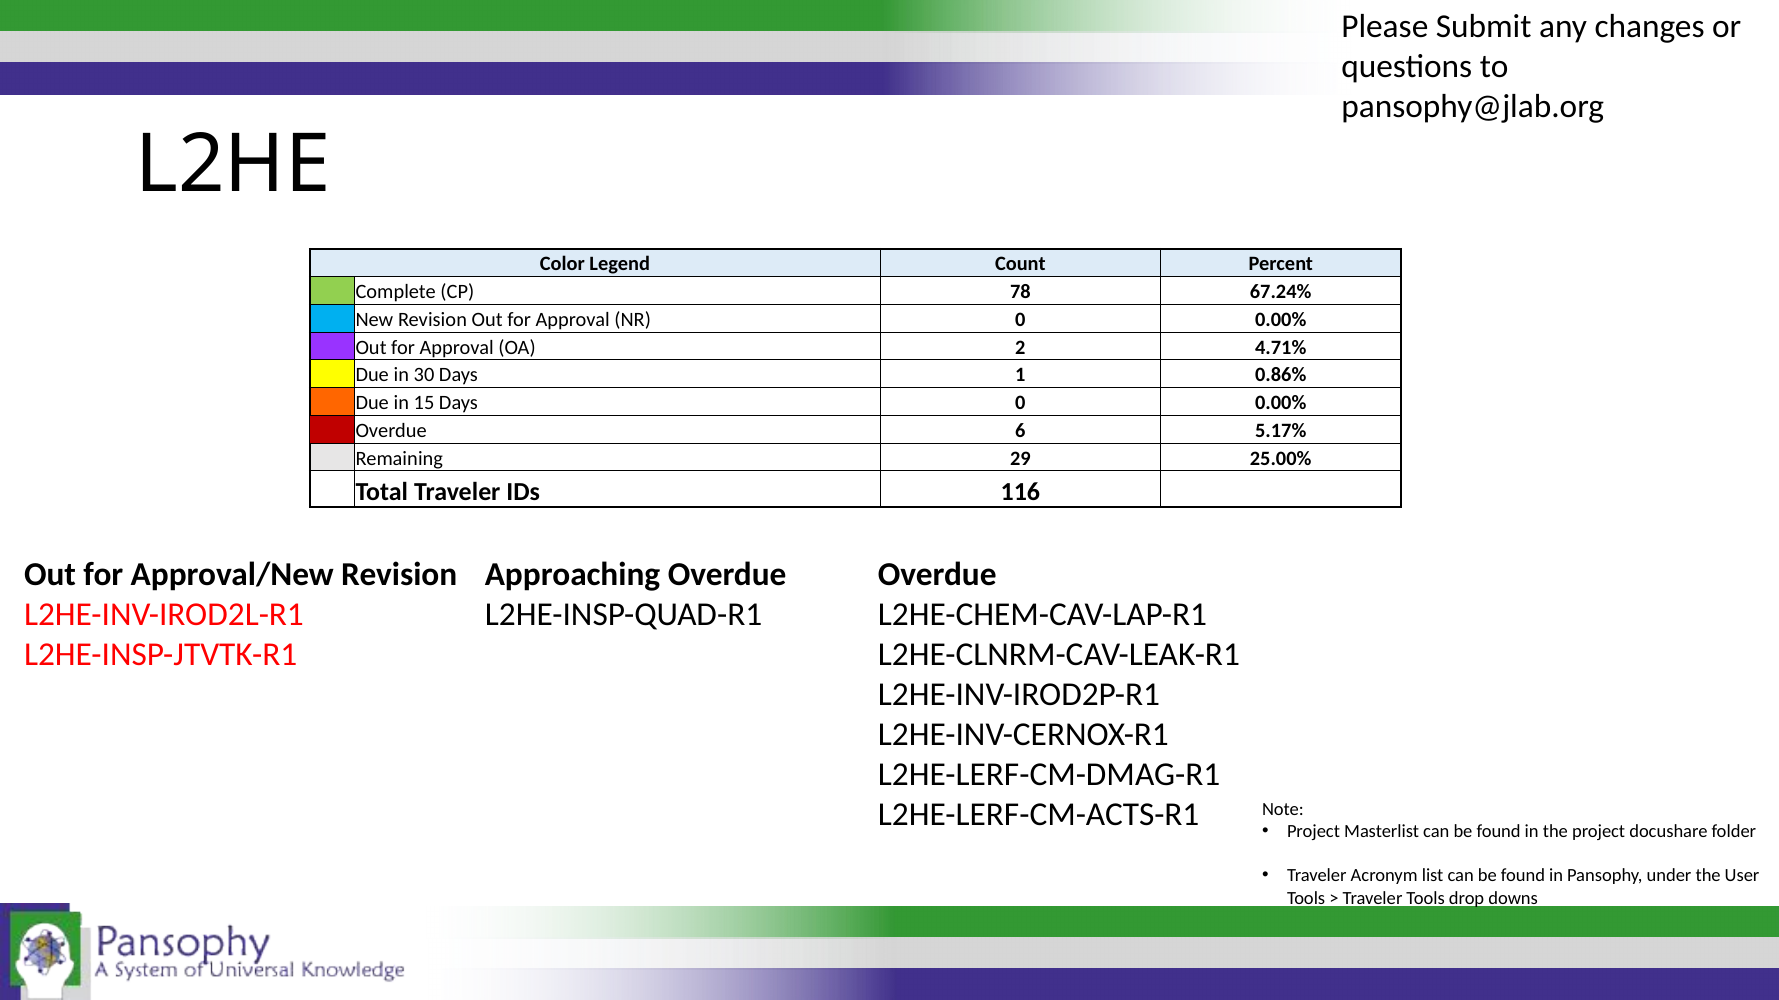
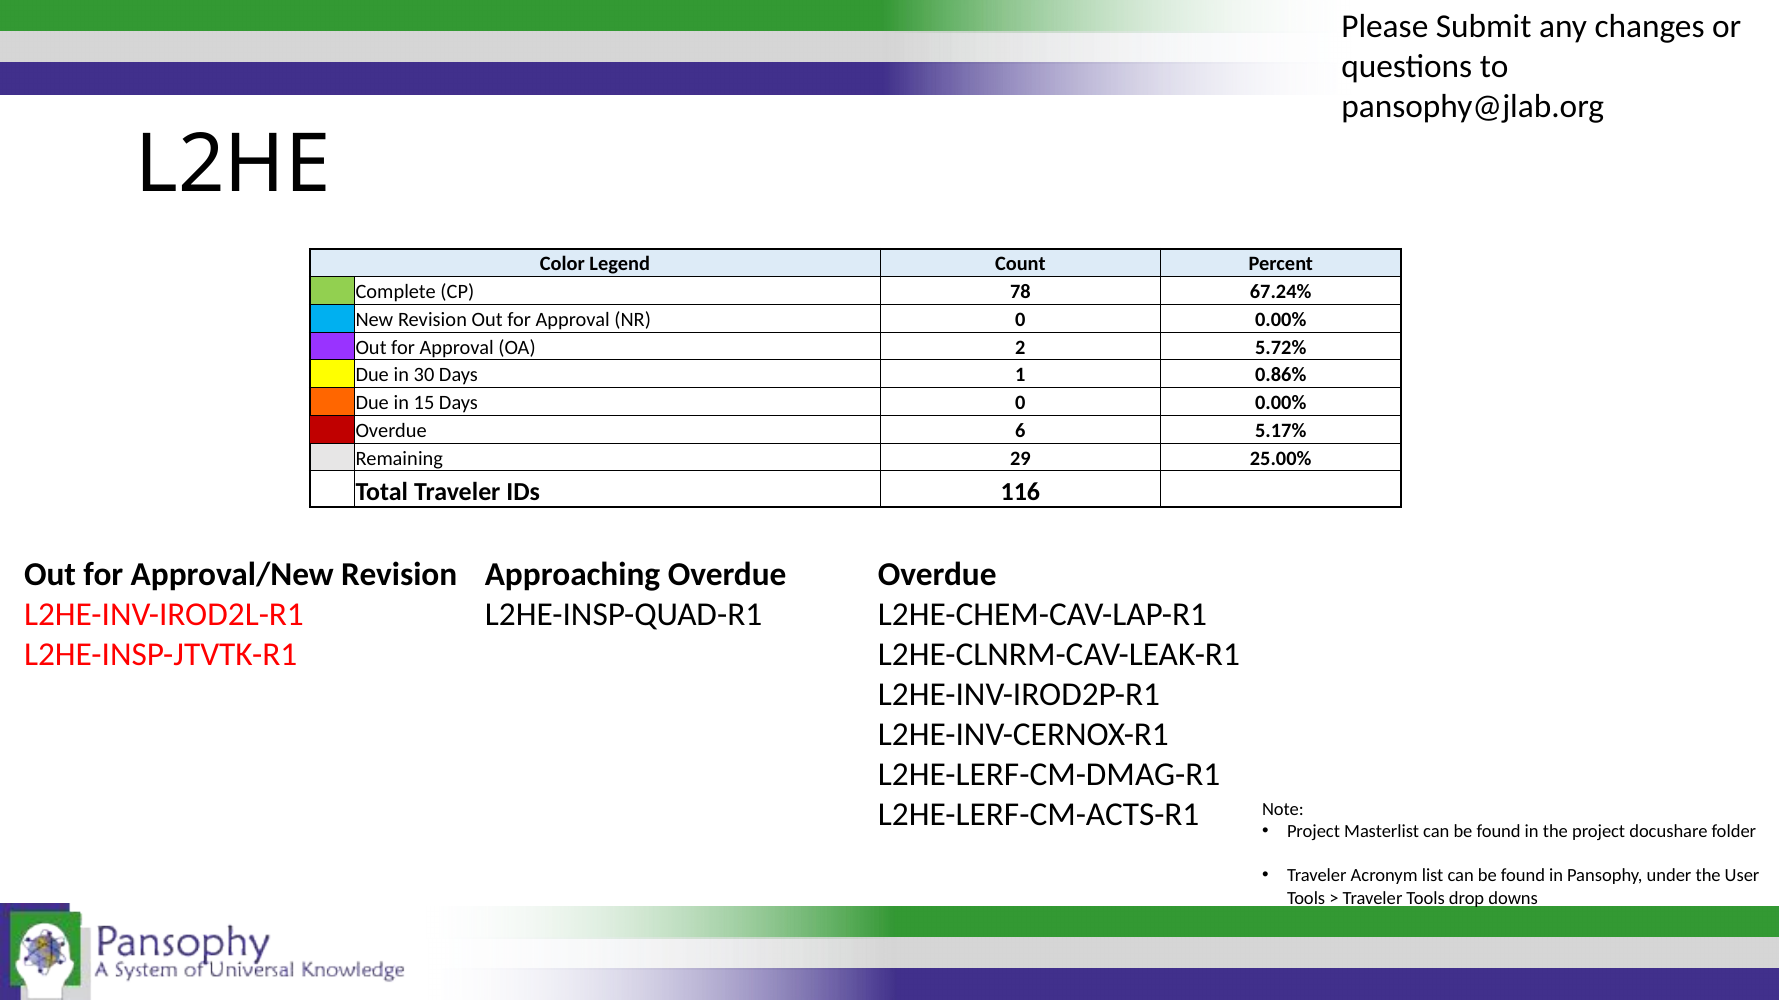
4.71%: 4.71% -> 5.72%
